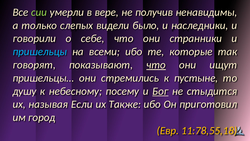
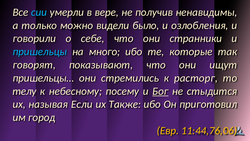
сии colour: light green -> light blue
слепых: слепых -> можно
наследники: наследники -> озлобления
всеми: всеми -> много
что at (156, 65) underline: present -> none
пустыне: пустыне -> расторг
душу: душу -> телу
11:78,55,18: 11:78,55,18 -> 11:44,76,06
